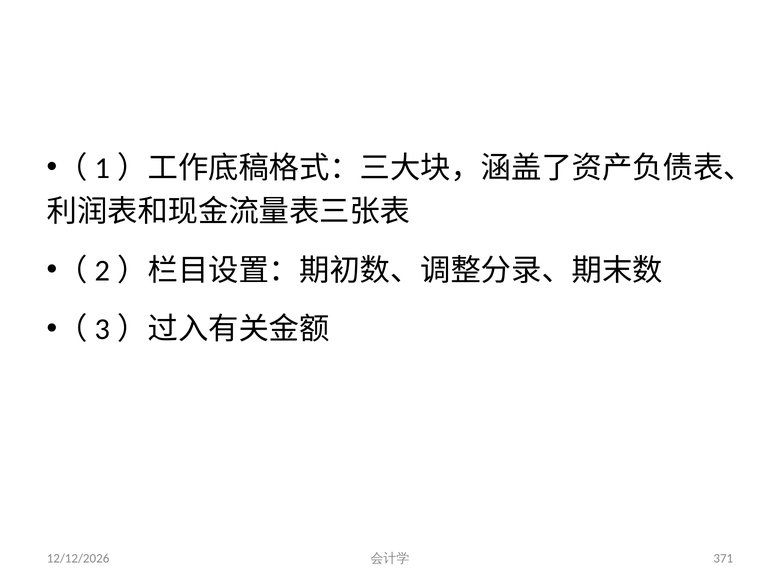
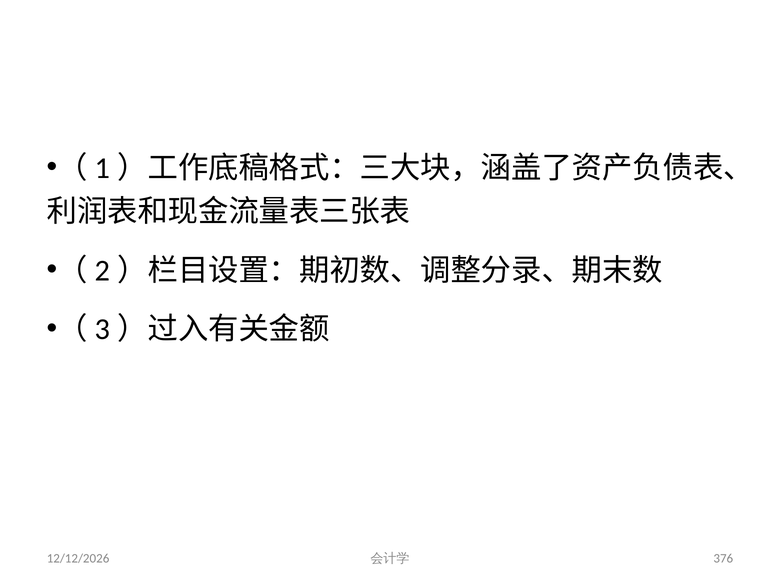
371: 371 -> 376
